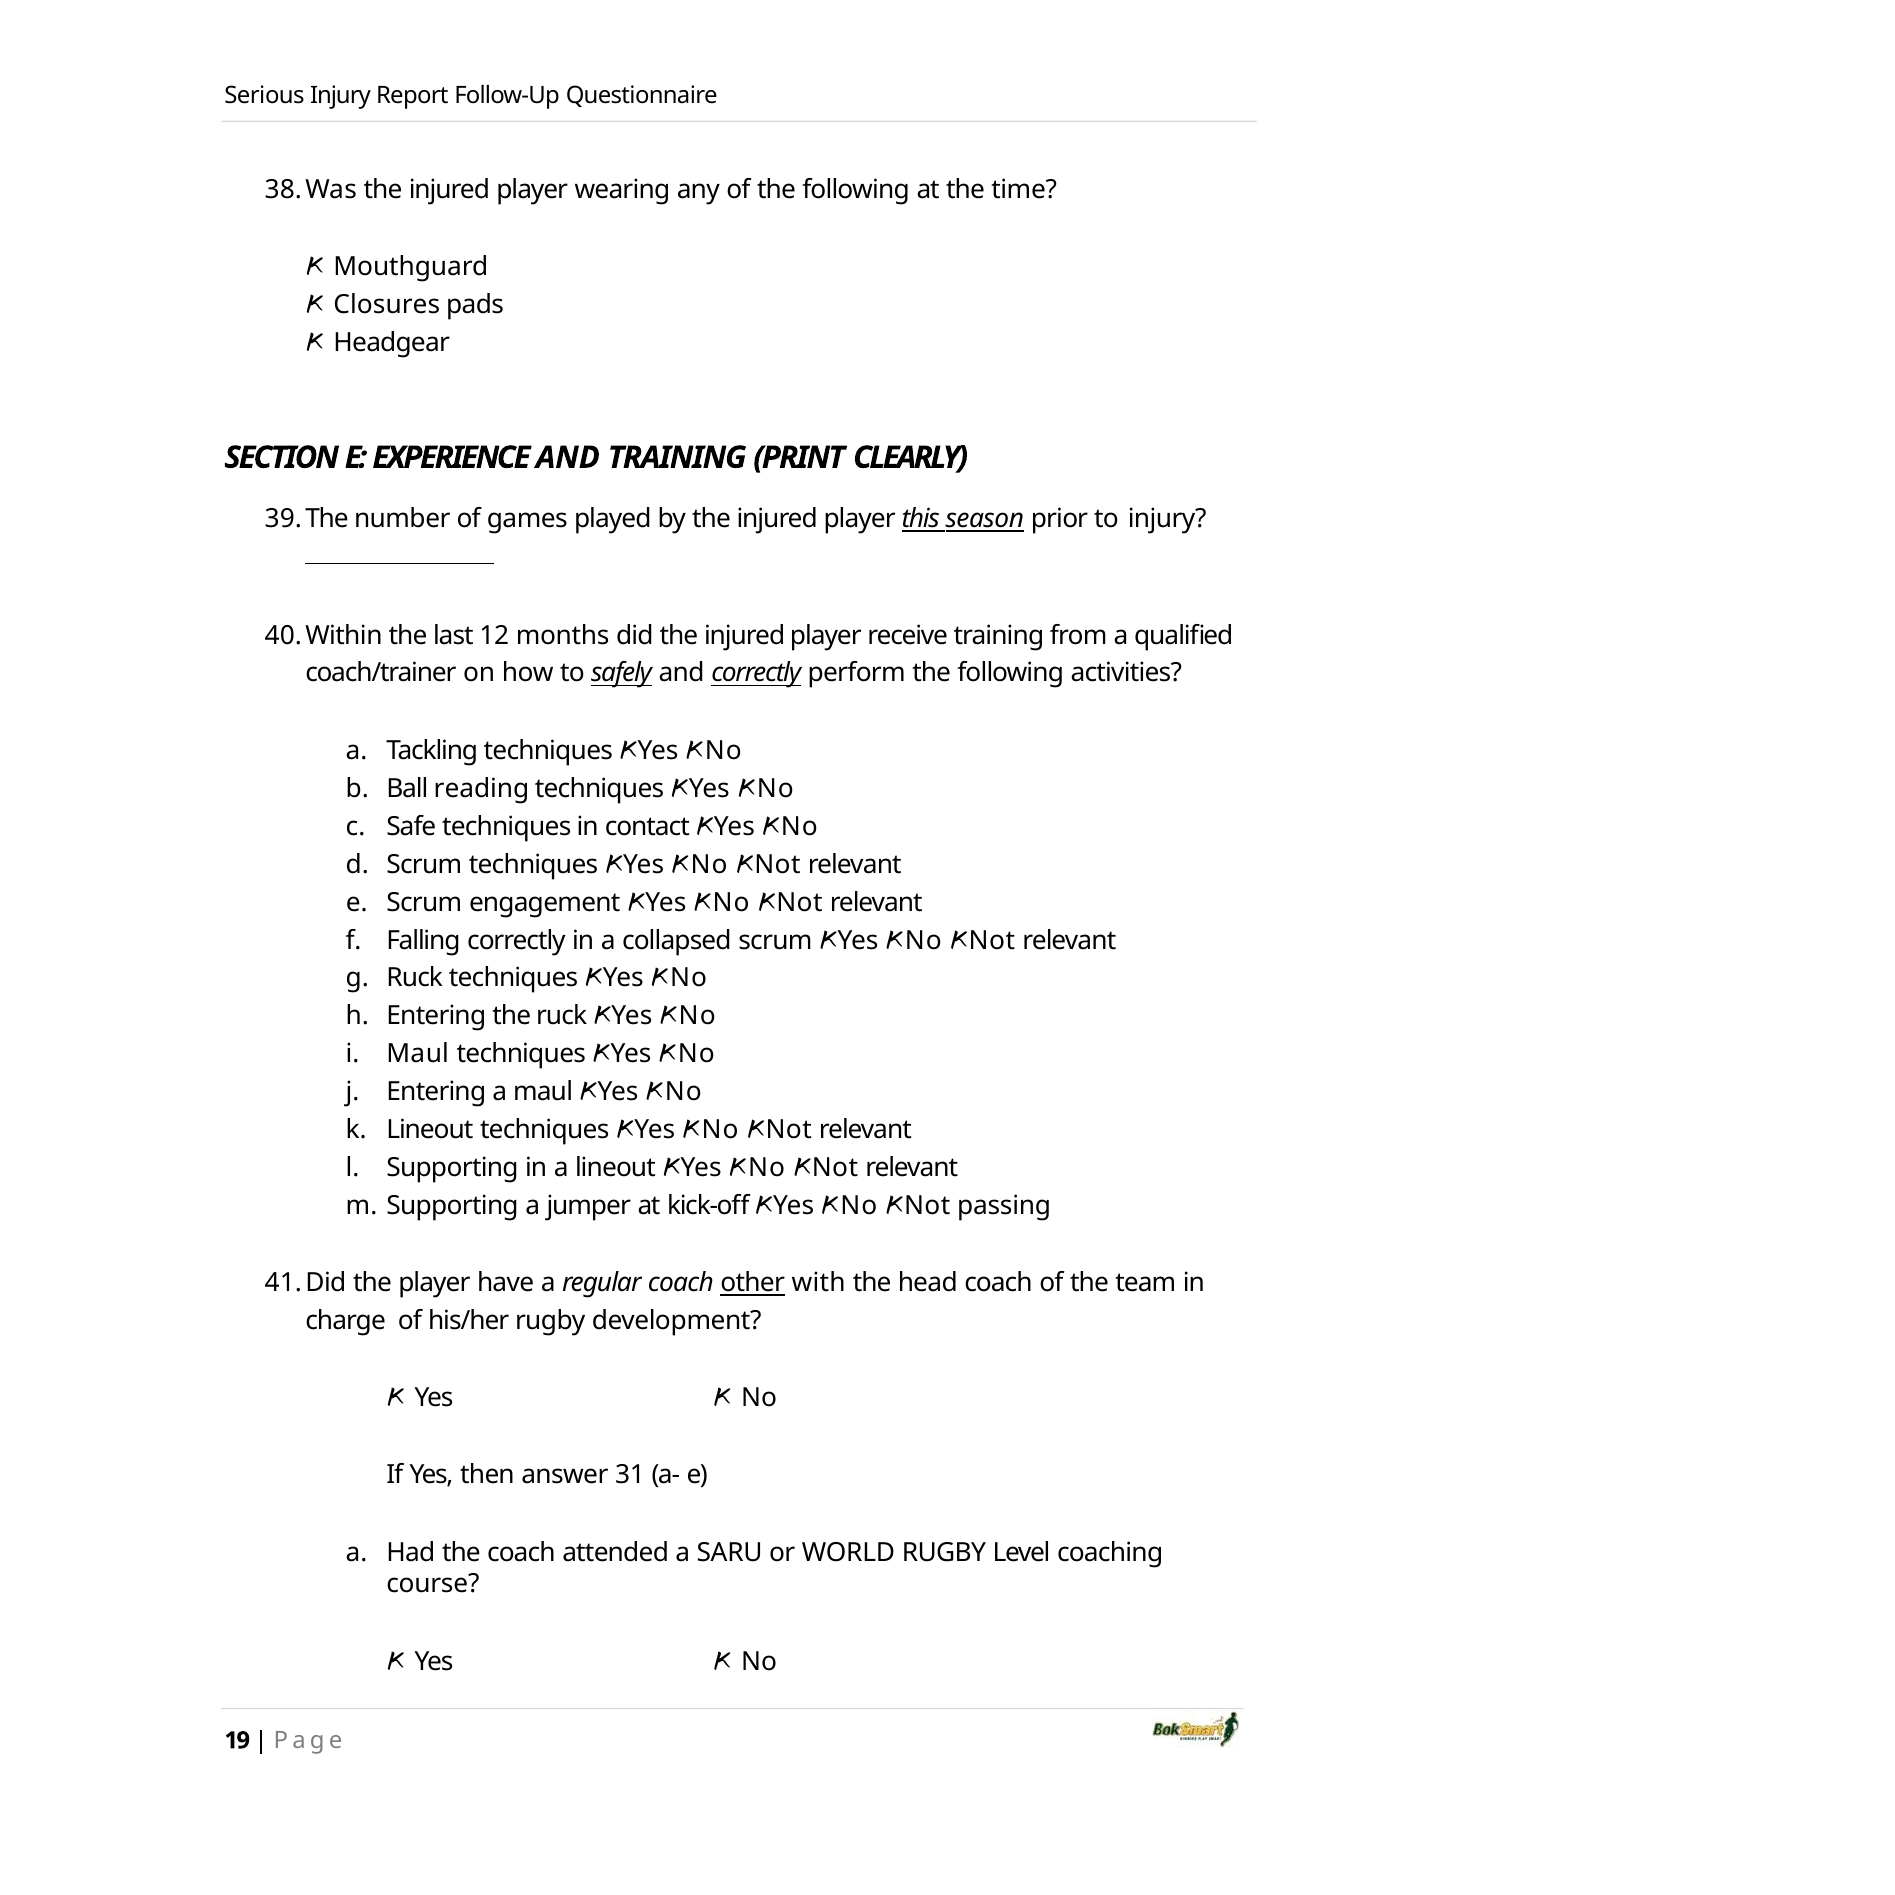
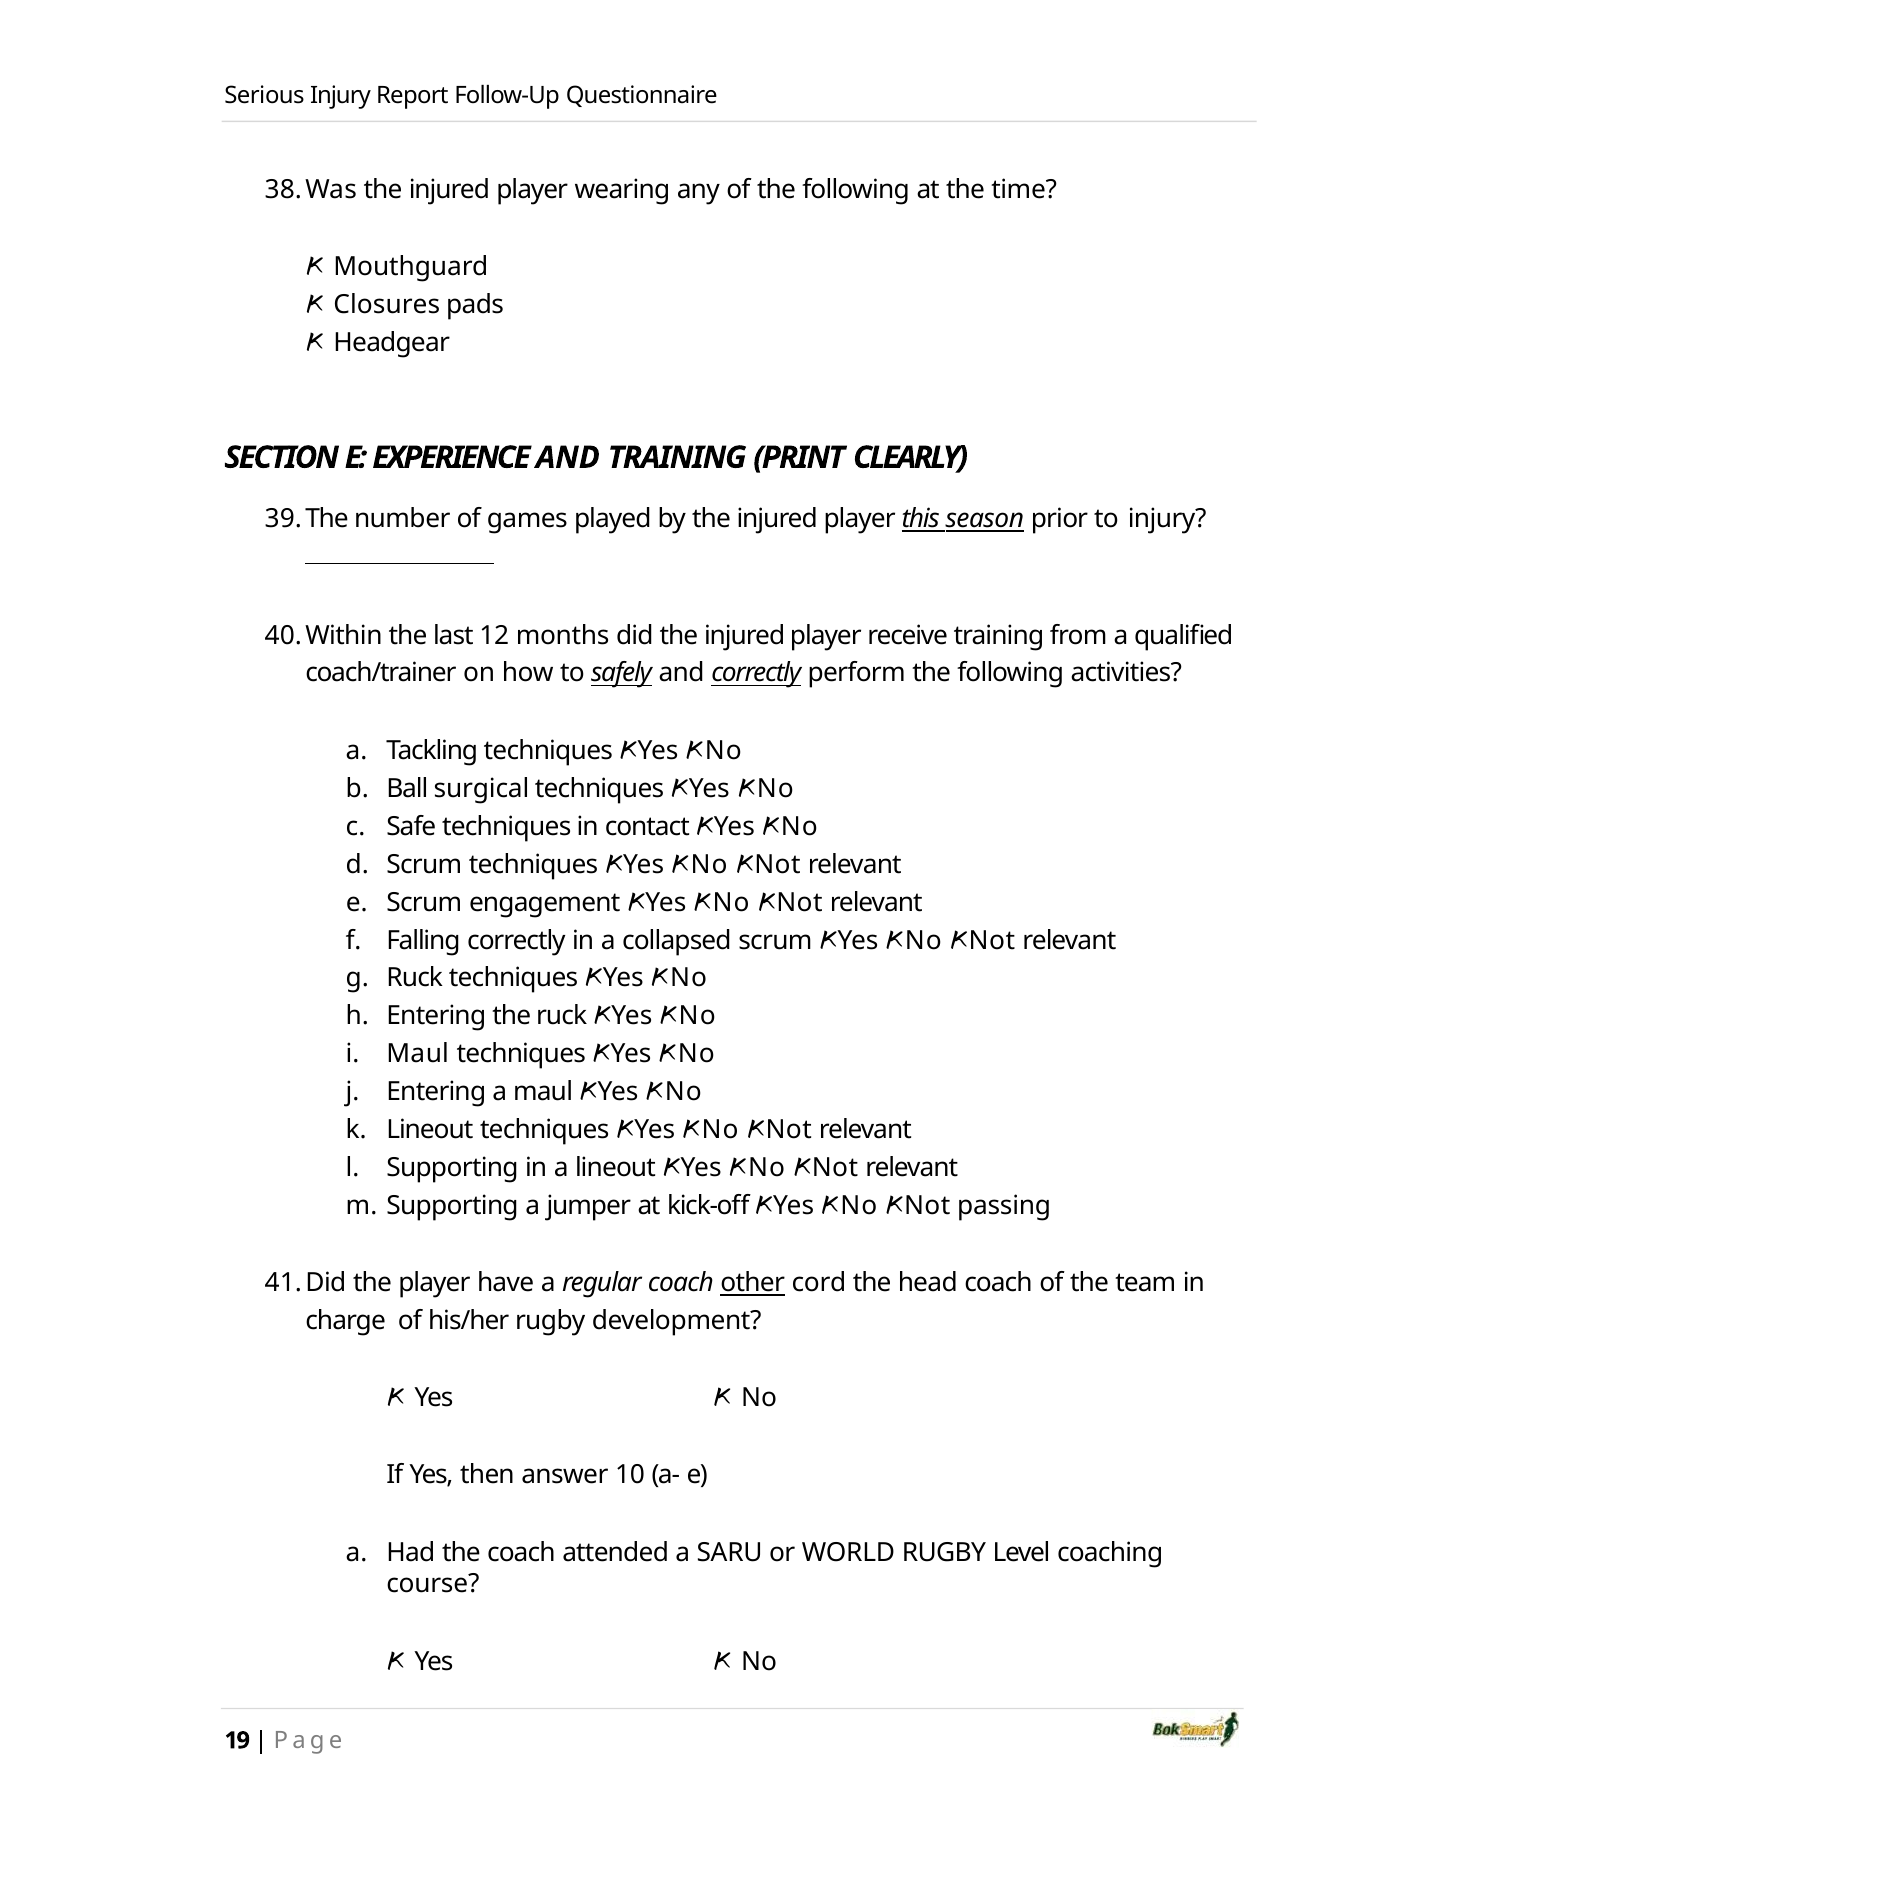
reading: reading -> surgical
with: with -> cord
31: 31 -> 10
